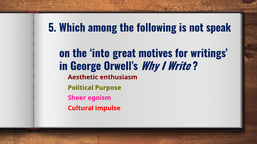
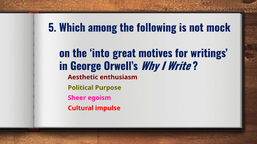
speak: speak -> mock
